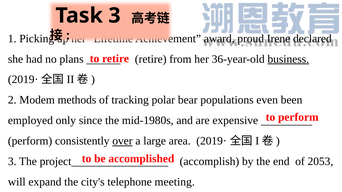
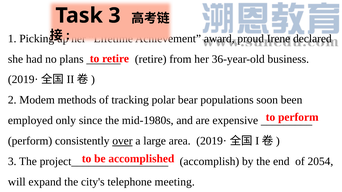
business underline: present -> none
even: even -> soon
2053: 2053 -> 2054
